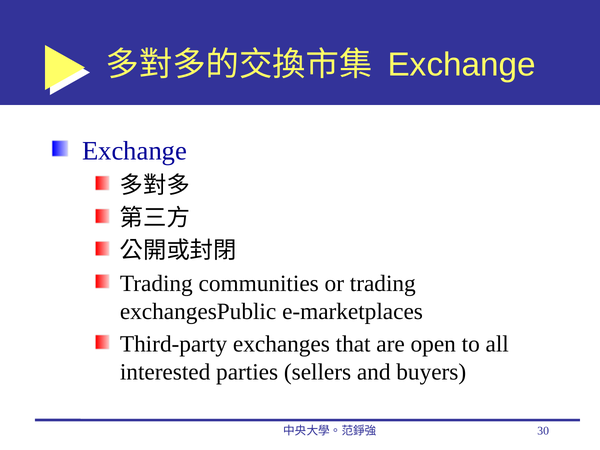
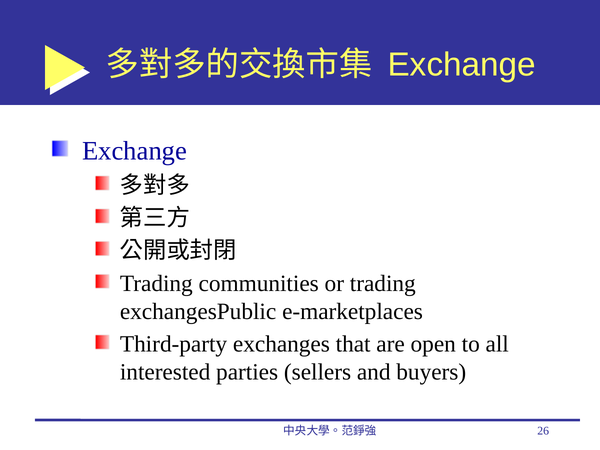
30: 30 -> 26
